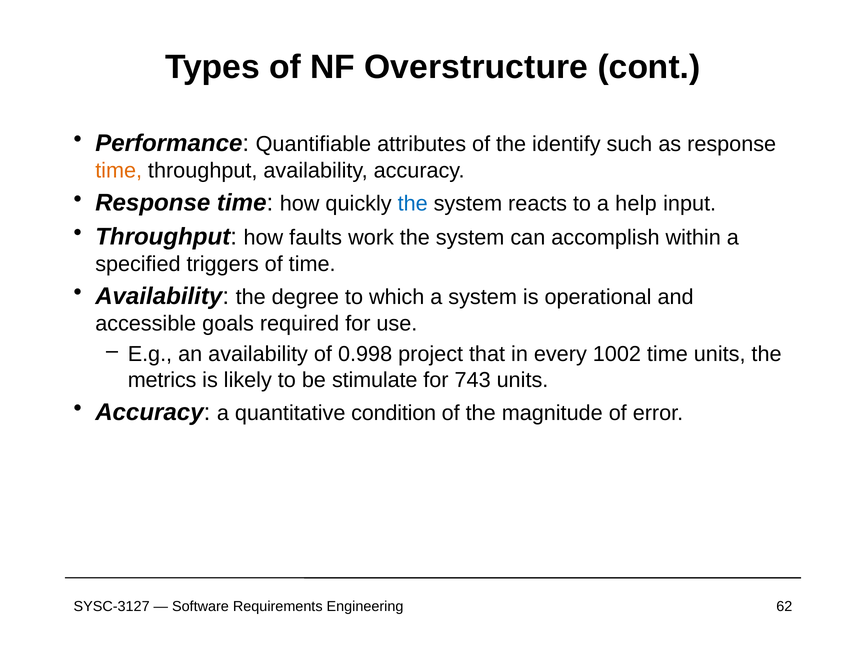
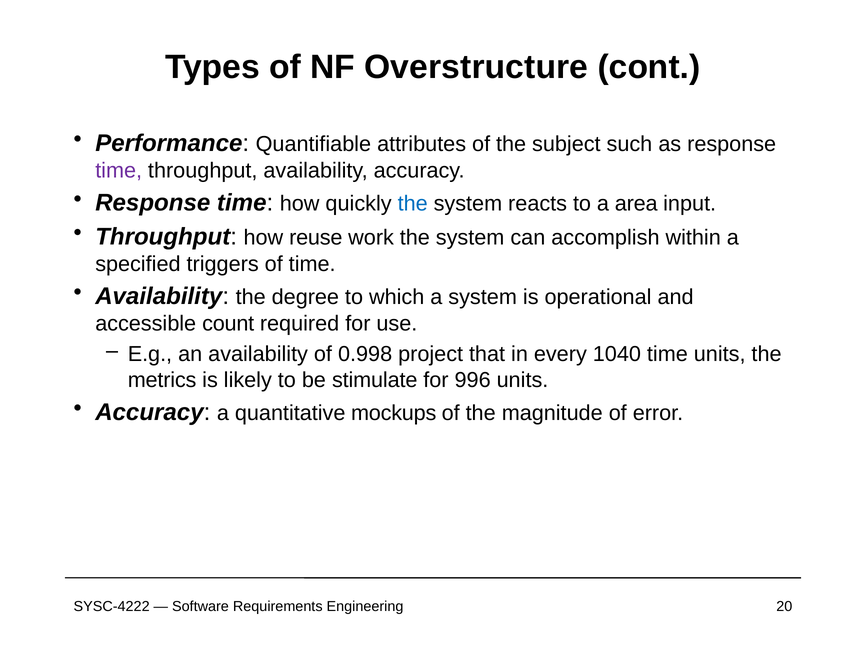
identify: identify -> subject
time at (119, 170) colour: orange -> purple
help: help -> area
faults: faults -> reuse
goals: goals -> count
1002: 1002 -> 1040
743: 743 -> 996
condition: condition -> mockups
SYSC-3127: SYSC-3127 -> SYSC-4222
62: 62 -> 20
